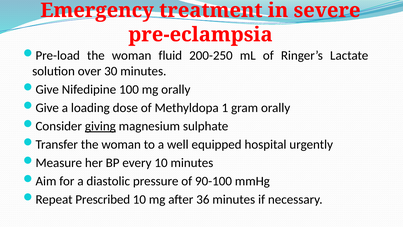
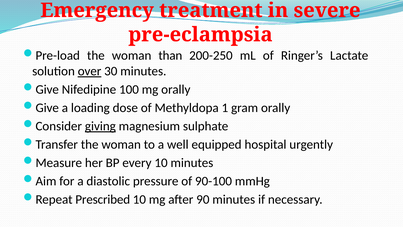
fluid: fluid -> than
over underline: none -> present
36: 36 -> 90
